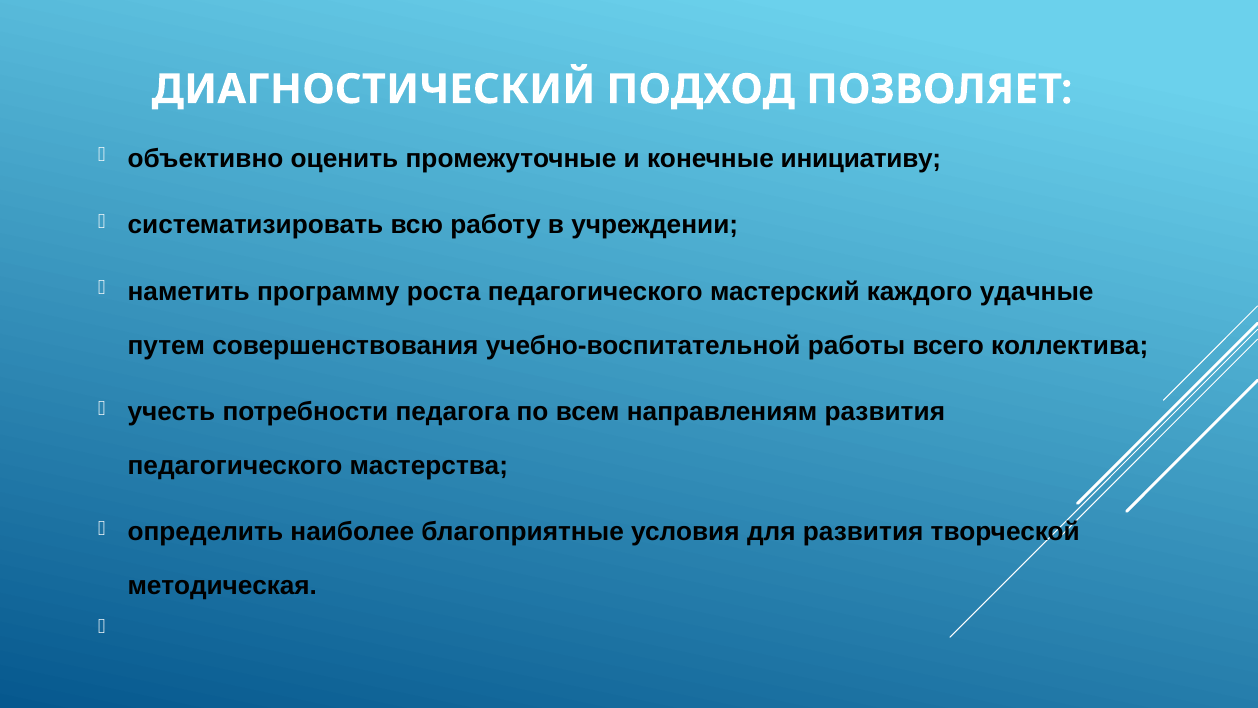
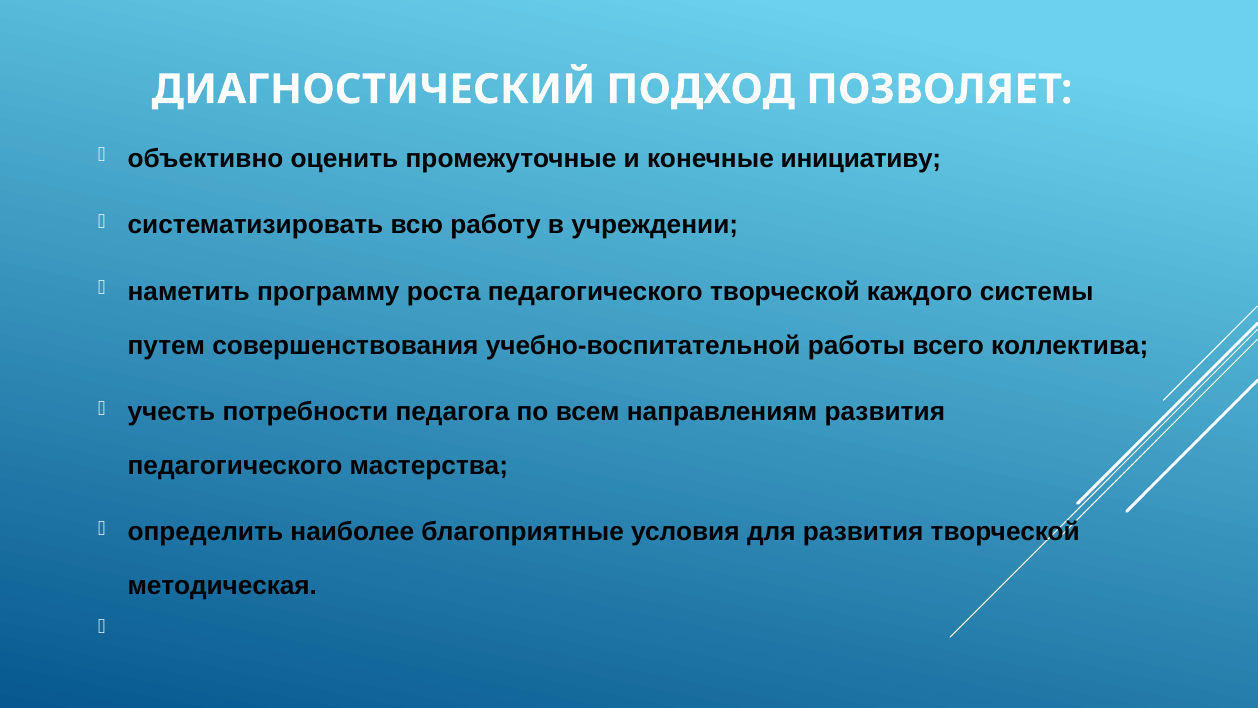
педагогического мастерский: мастерский -> творческой
удачные: удачные -> системы
